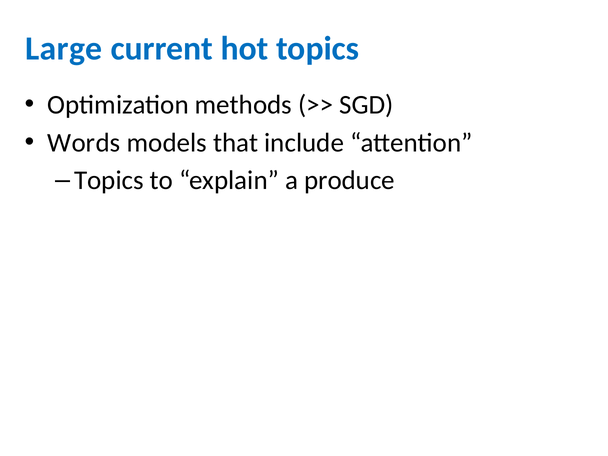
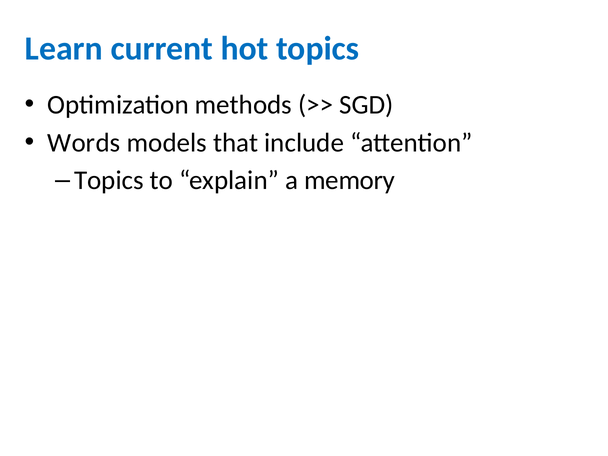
Large: Large -> Learn
produce: produce -> memory
